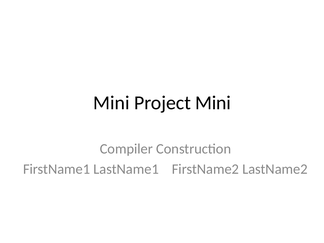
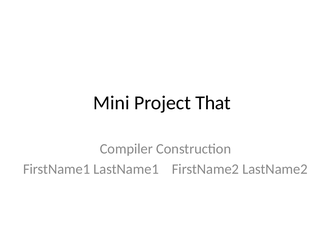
Project Mini: Mini -> That
